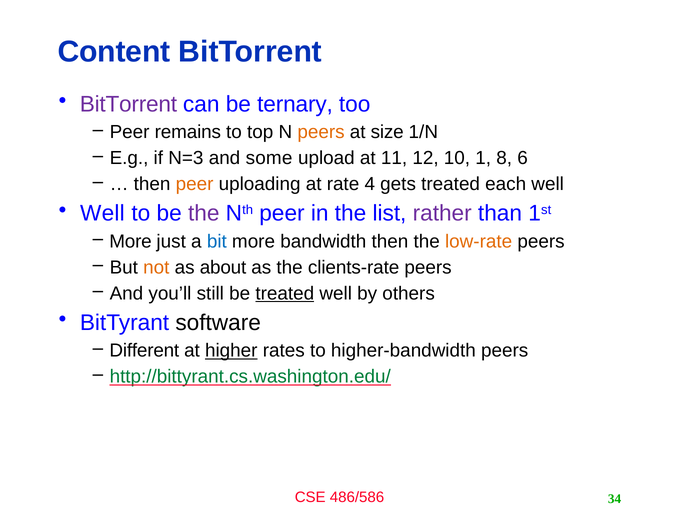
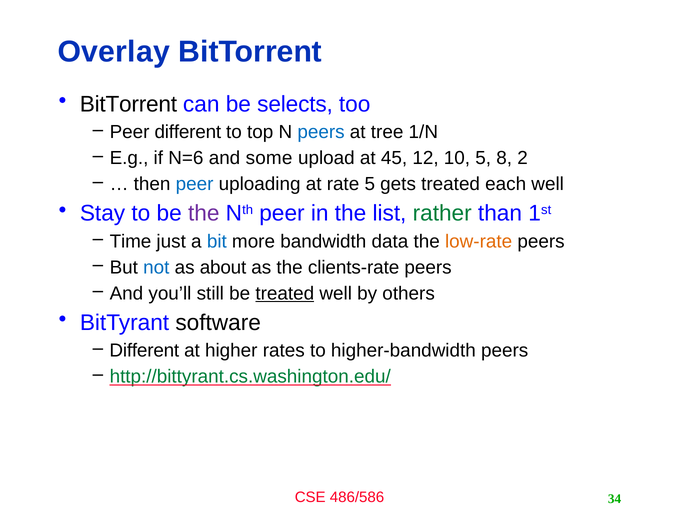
Content: Content -> Overlay
BitTorrent at (128, 104) colour: purple -> black
ternary: ternary -> selects
Peer remains: remains -> different
peers at (321, 132) colour: orange -> blue
size: size -> tree
N=3: N=3 -> N=6
11: 11 -> 45
10 1: 1 -> 5
6: 6 -> 2
peer at (195, 184) colour: orange -> blue
rate 4: 4 -> 5
Well at (102, 213): Well -> Stay
rather colour: purple -> green
More at (131, 242): More -> Time
bandwidth then: then -> data
not colour: orange -> blue
higher underline: present -> none
